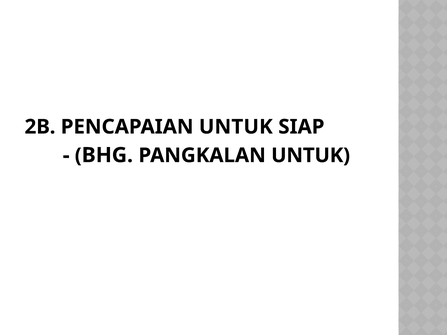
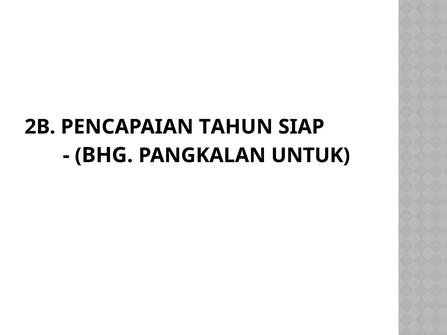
PENCAPAIAN UNTUK: UNTUK -> TAHUN
